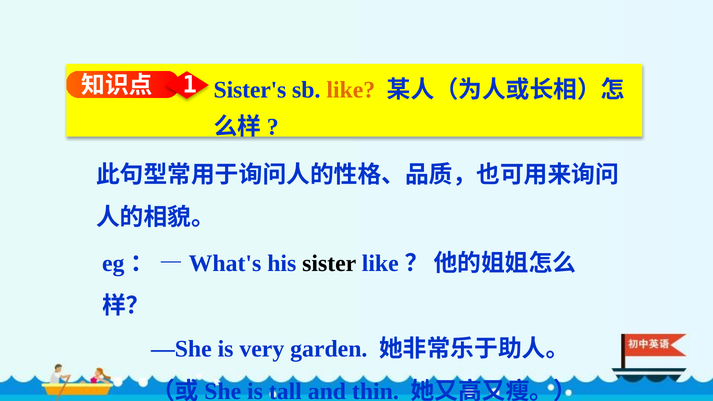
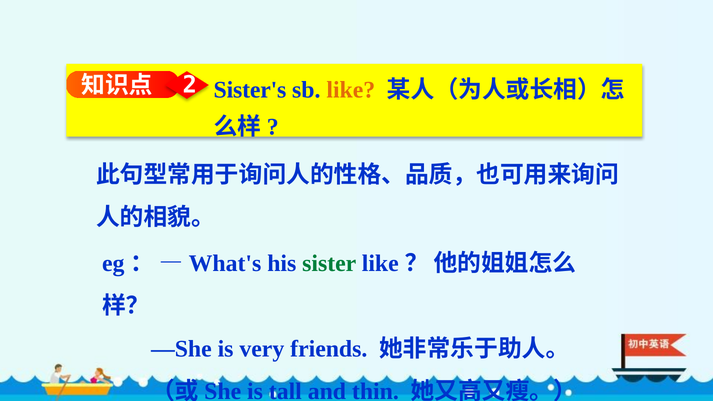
1: 1 -> 2
sister colour: black -> green
garden: garden -> friends
